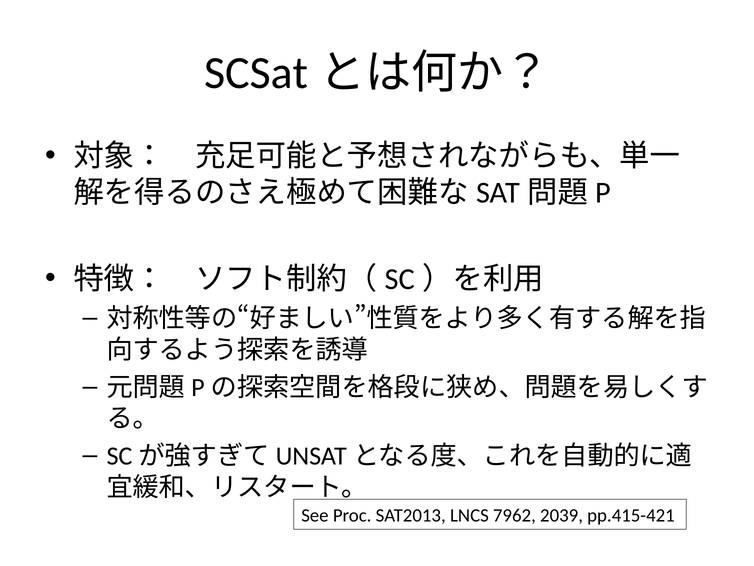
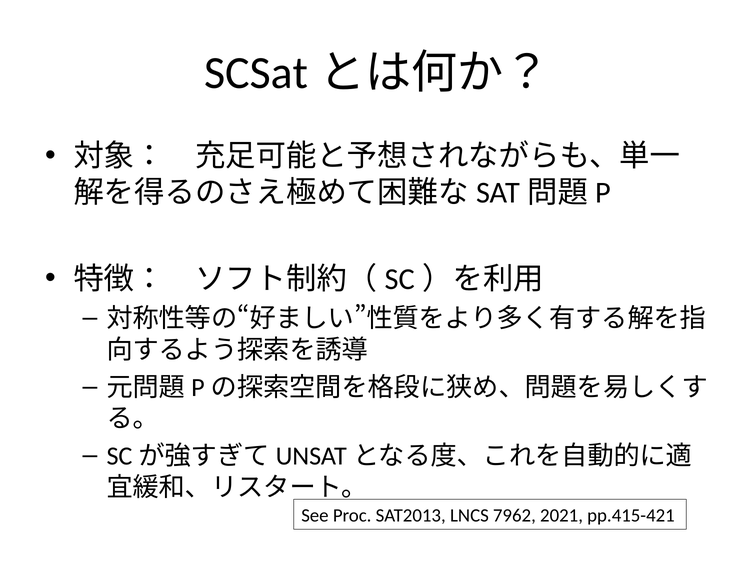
2039: 2039 -> 2021
